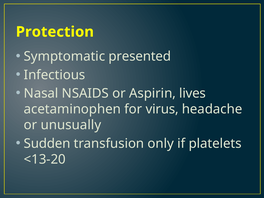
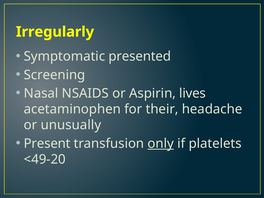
Protection: Protection -> Irregularly
Infectious: Infectious -> Screening
virus: virus -> their
Sudden: Sudden -> Present
only underline: none -> present
<13-20: <13-20 -> <49-20
